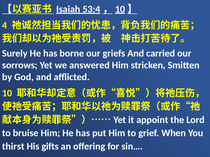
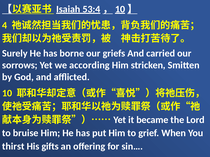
answered: answered -> according
appoint: appoint -> became
